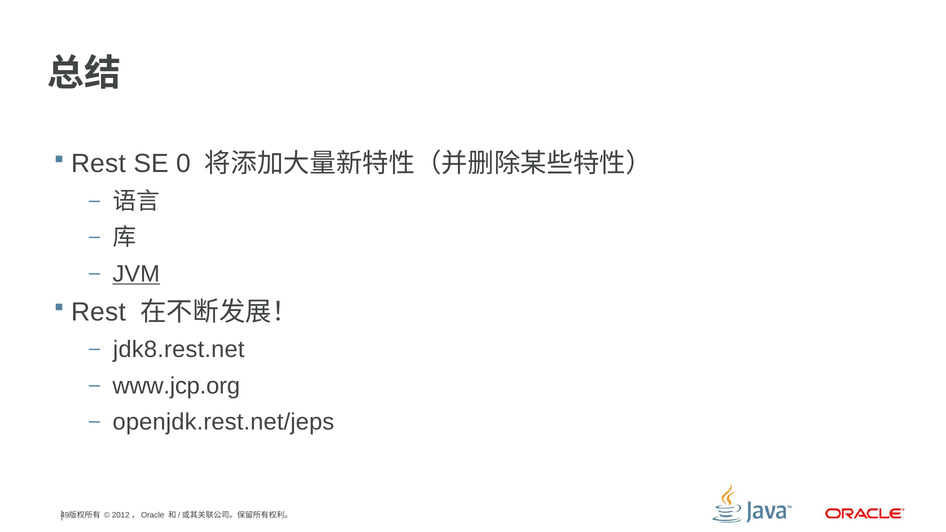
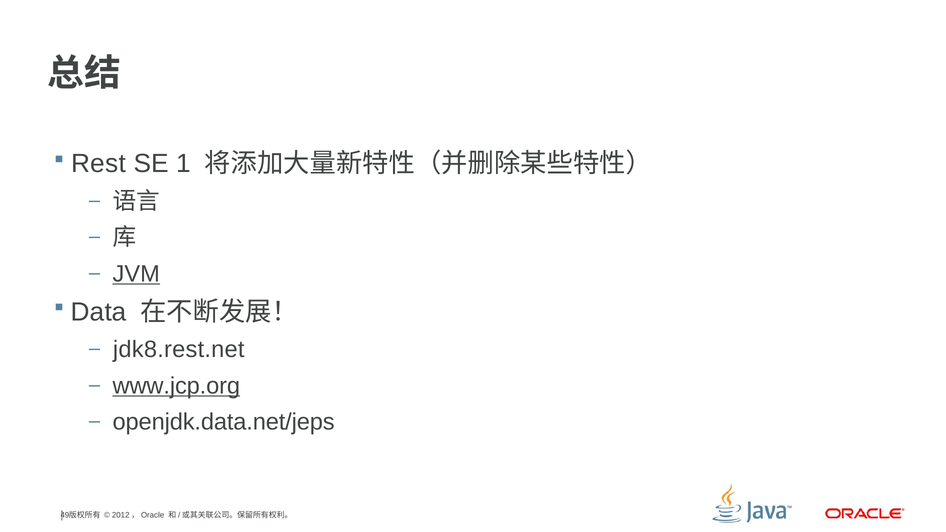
0: 0 -> 1
Rest at (99, 312): Rest -> Data
www.jcp.org underline: none -> present
openjdk.rest.net/jeps: openjdk.rest.net/jeps -> openjdk.data.net/jeps
